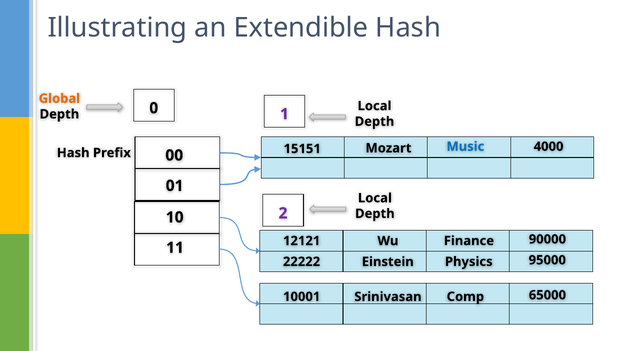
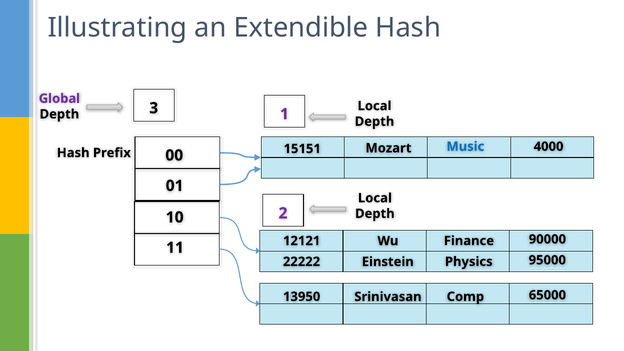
Global colour: orange -> purple
0: 0 -> 3
10001: 10001 -> 13950
